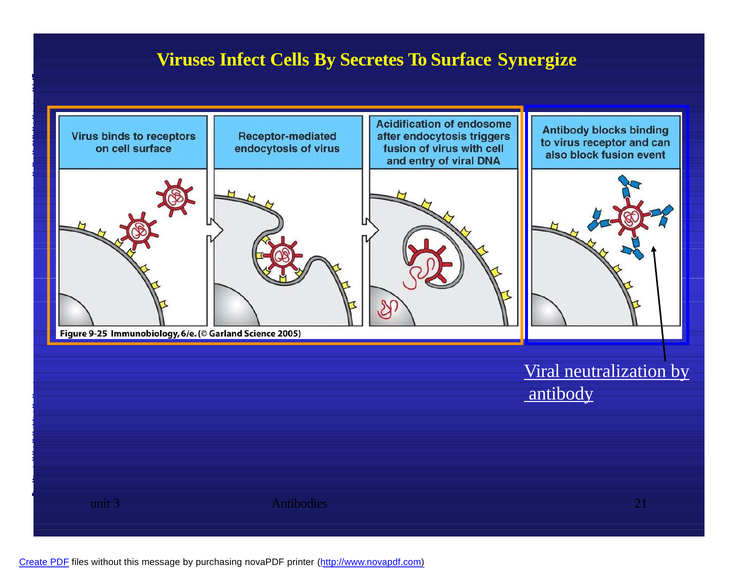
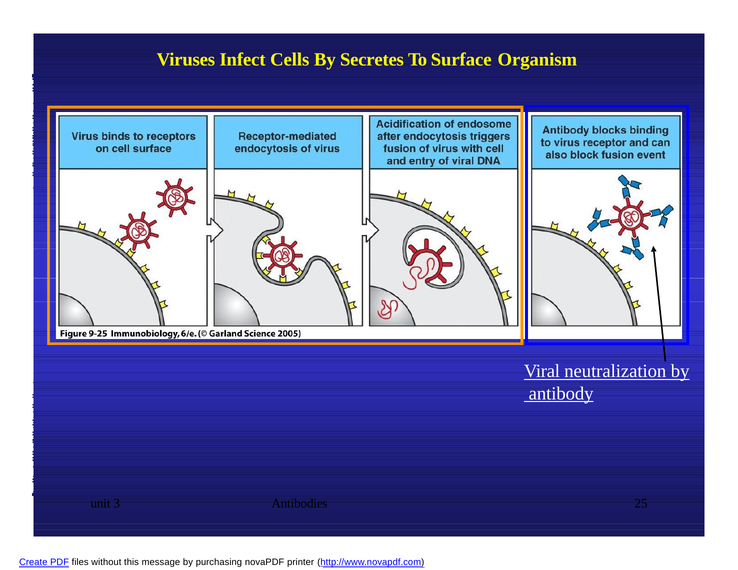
Synergize: Synergize -> Organism
21: 21 -> 25
